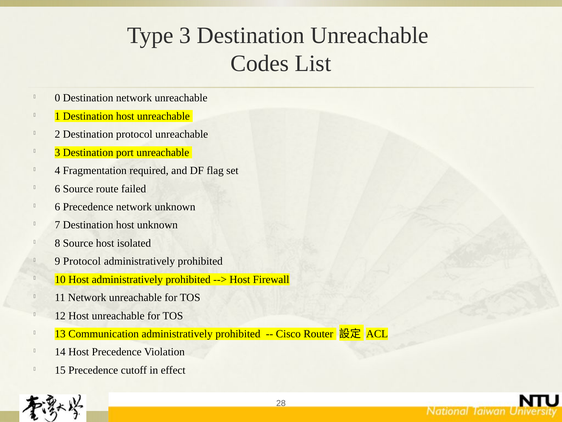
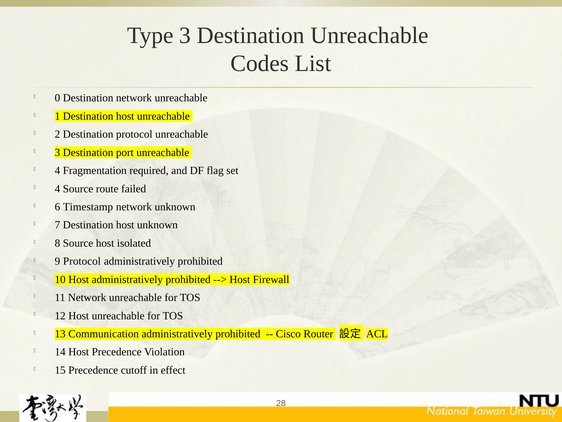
6 at (57, 189): 6 -> 4
6 Precedence: Precedence -> Timestamp
